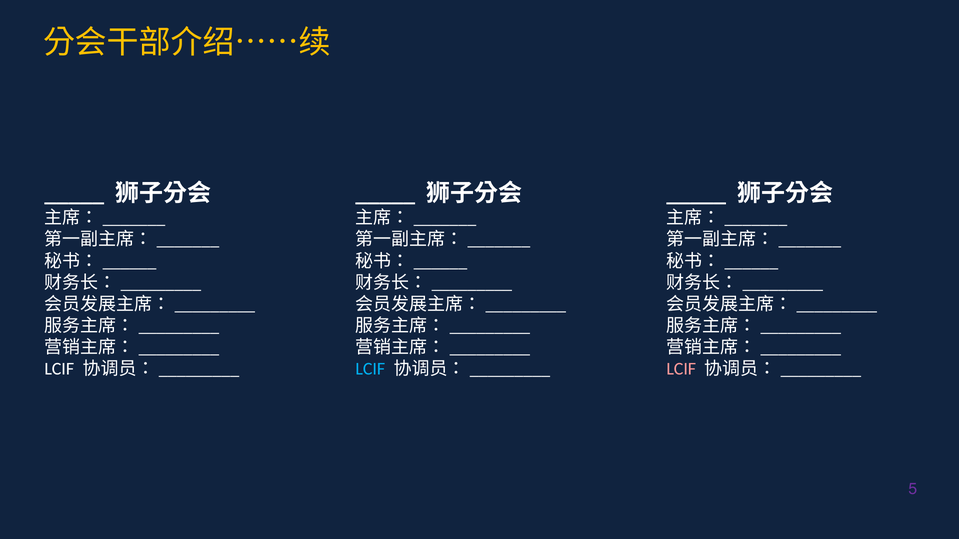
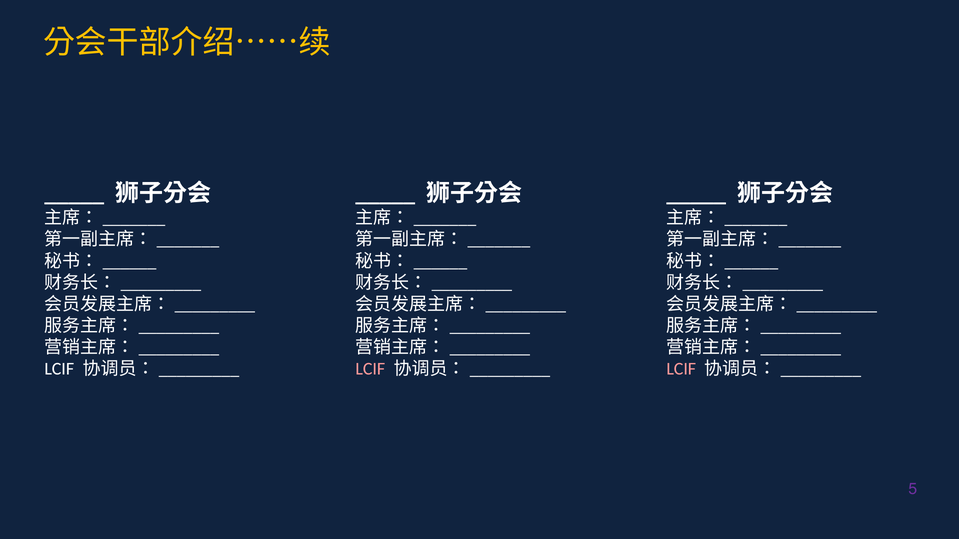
LCIF at (370, 369) colour: light blue -> pink
